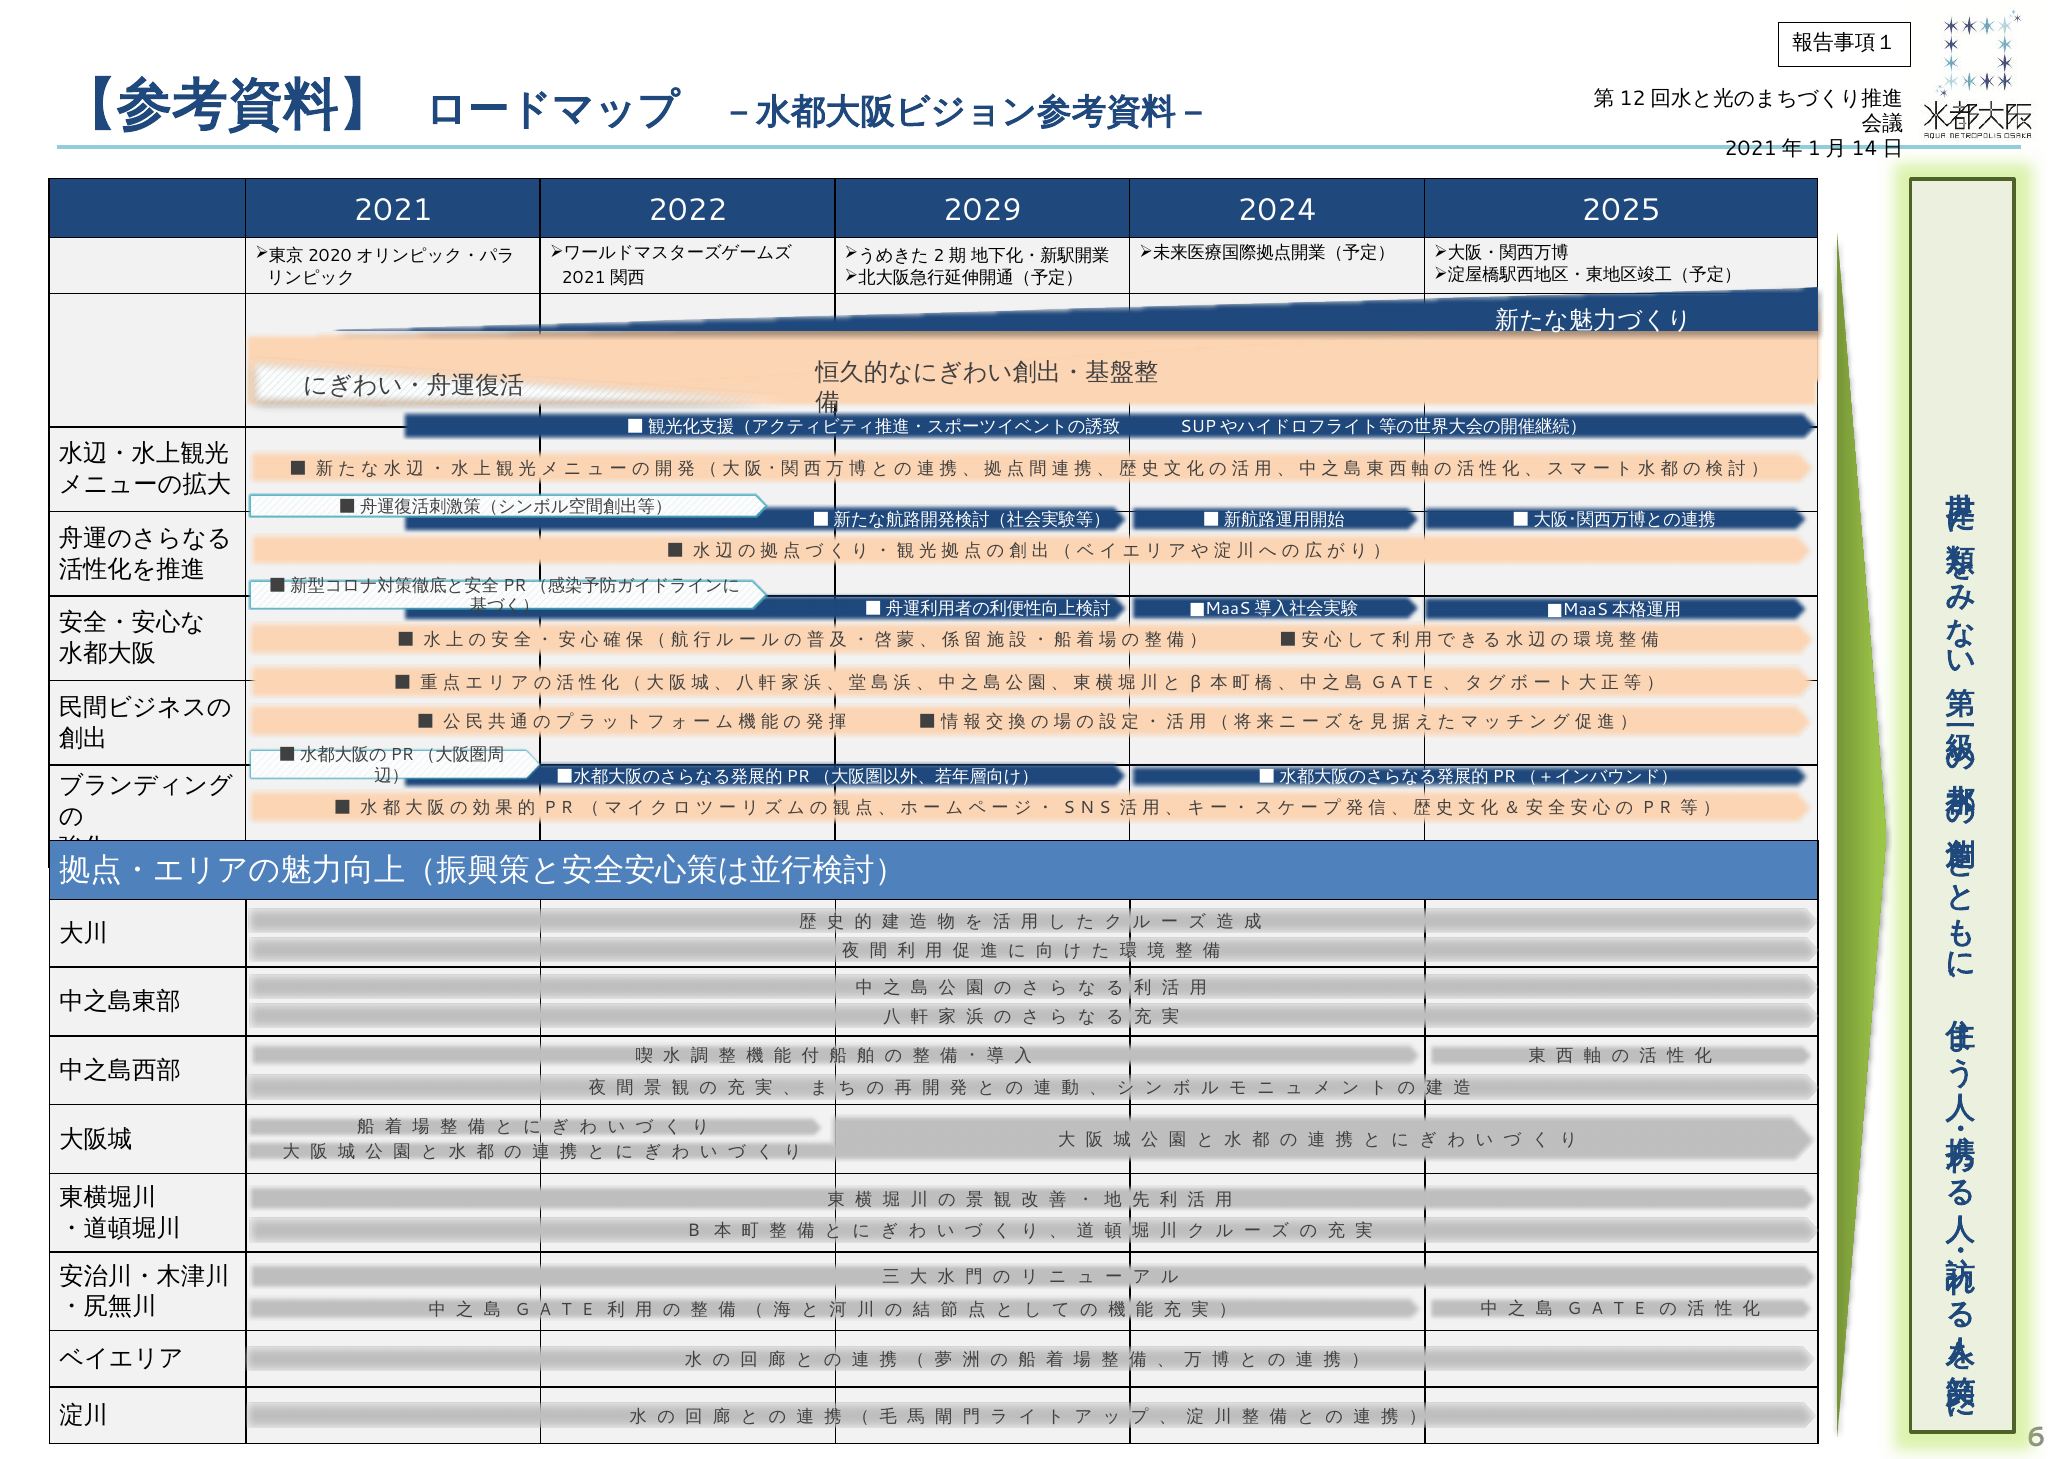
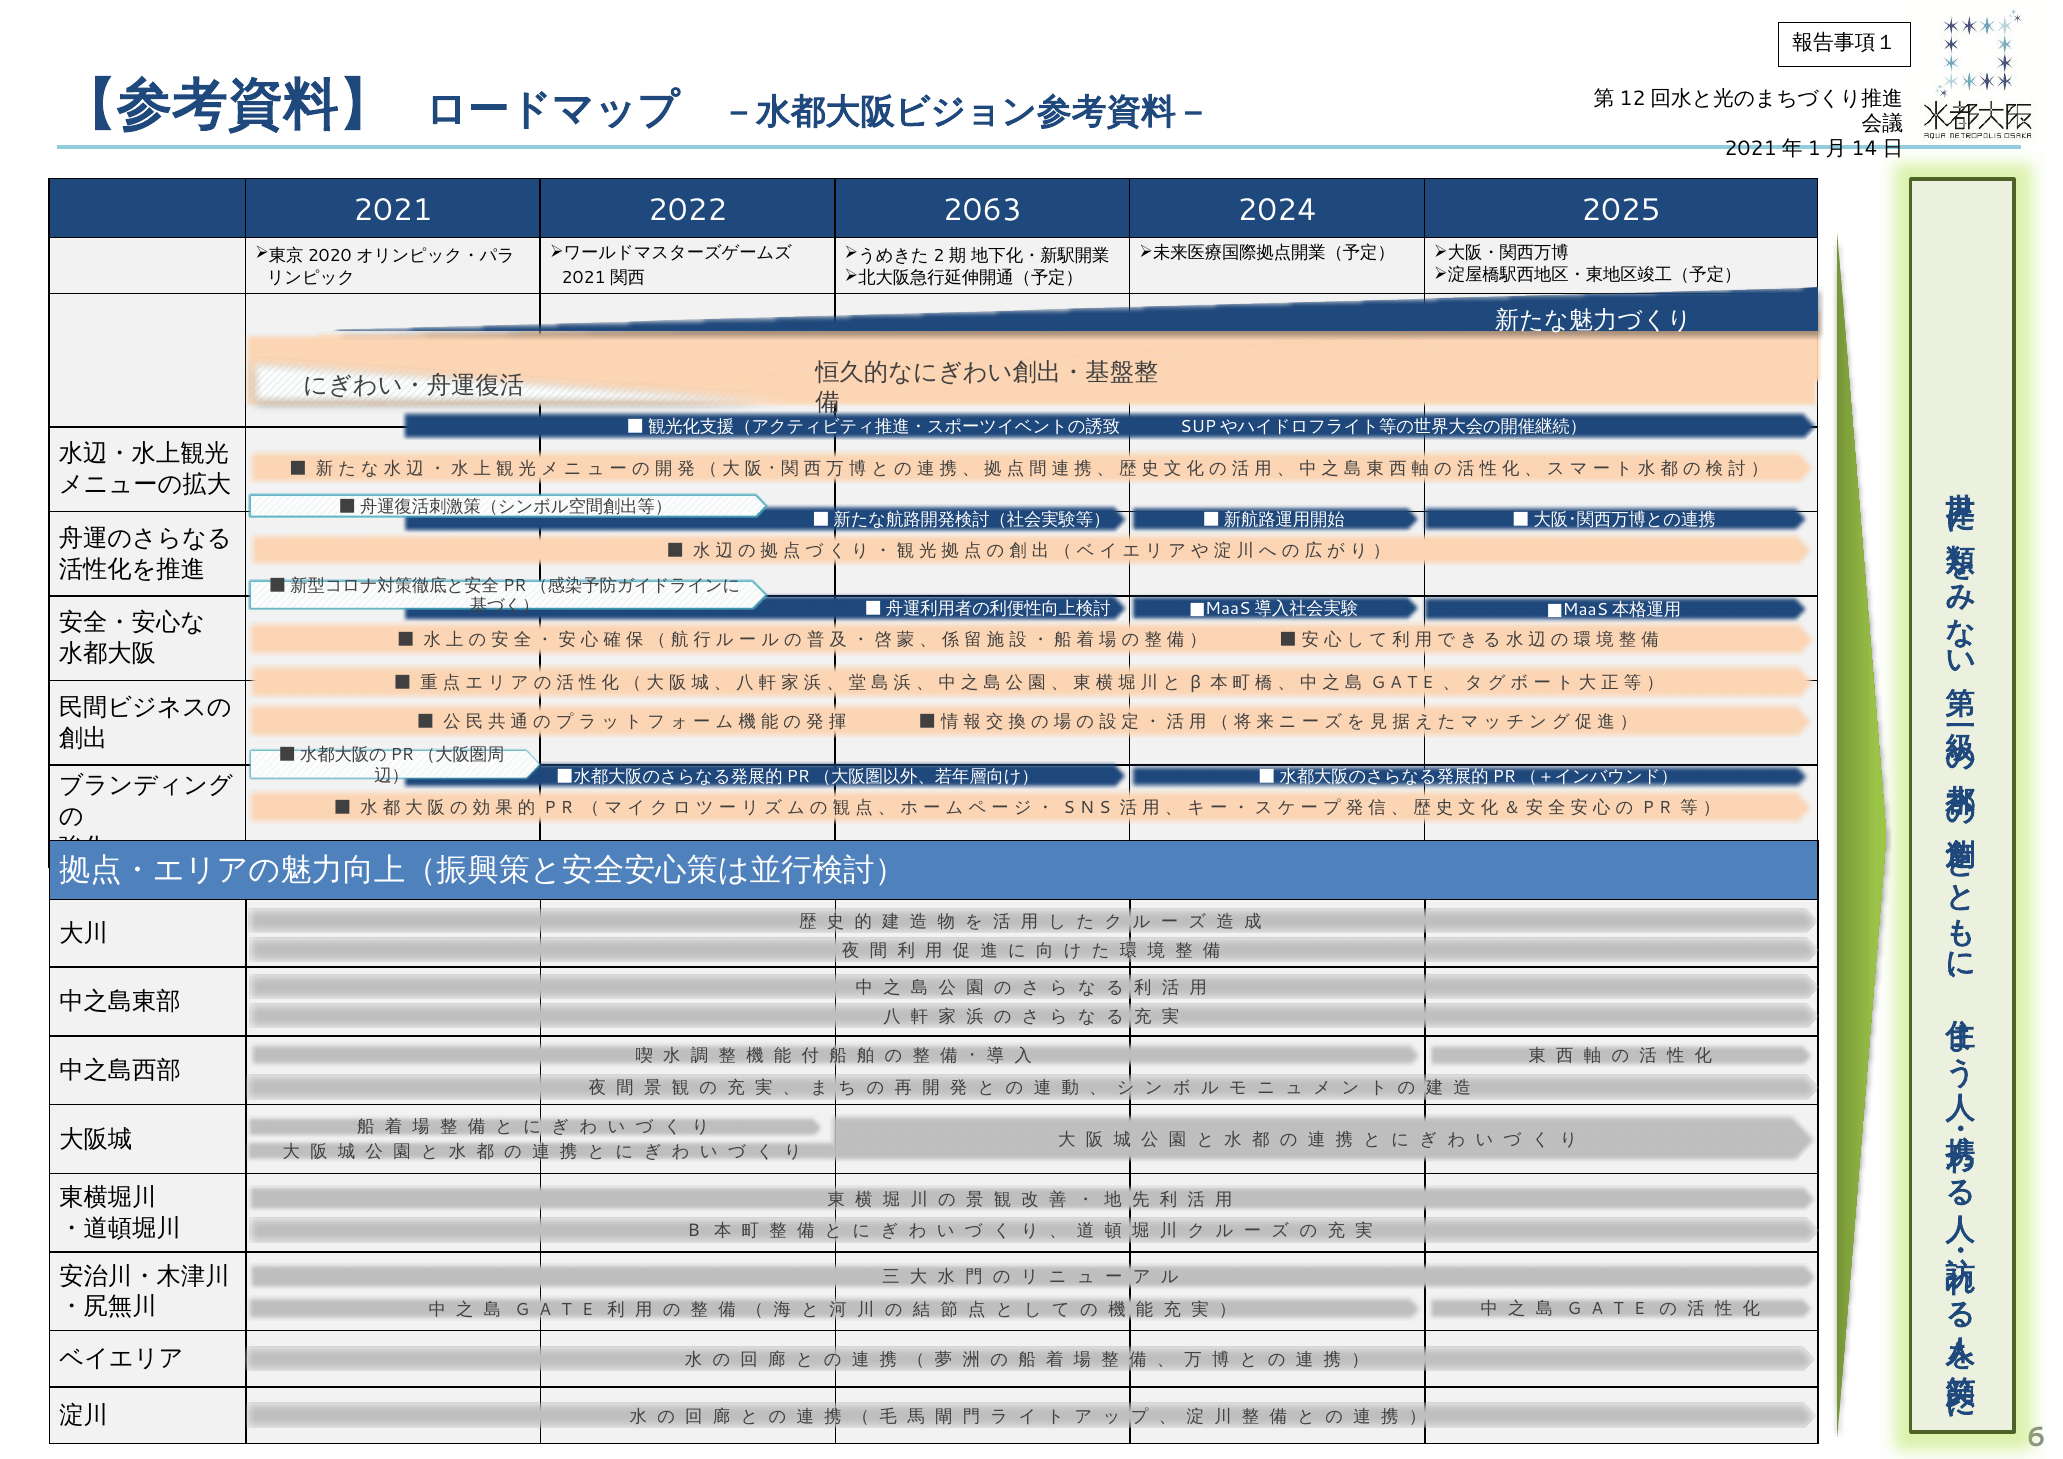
2029: 2029 -> 2063
